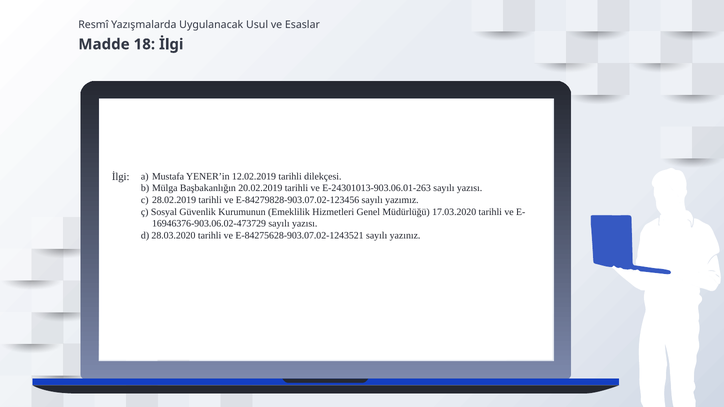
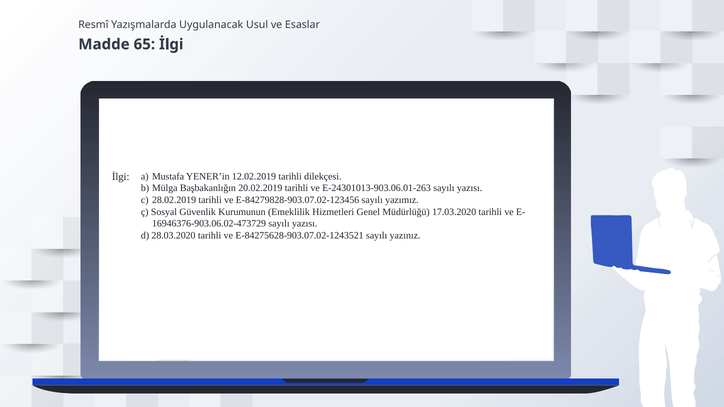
18: 18 -> 65
